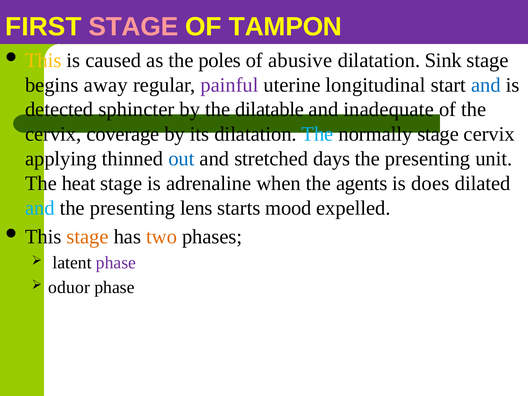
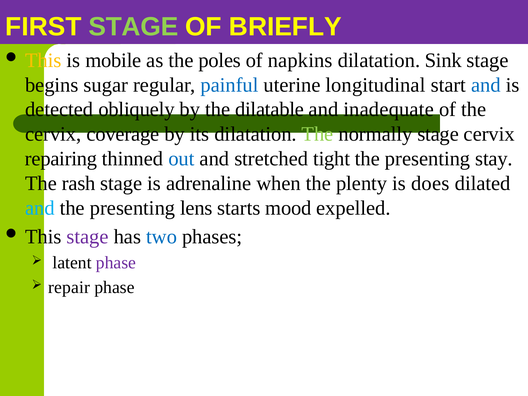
STAGE at (133, 27) colour: pink -> light green
TAMPON: TAMPON -> BRIEFLY
caused: caused -> mobile
abusive: abusive -> napkins
away: away -> sugar
painful colour: purple -> blue
sphincter: sphincter -> obliquely
The at (317, 134) colour: light blue -> light green
applying: applying -> repairing
days: days -> tight
unit: unit -> stay
heat: heat -> rash
agents: agents -> plenty
stage at (88, 237) colour: orange -> purple
two colour: orange -> blue
oduor: oduor -> repair
